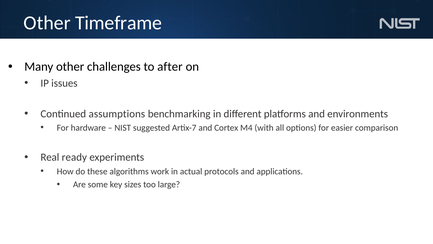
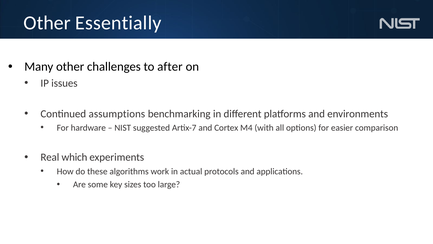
Timeframe: Timeframe -> Essentially
ready: ready -> which
